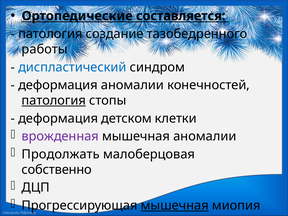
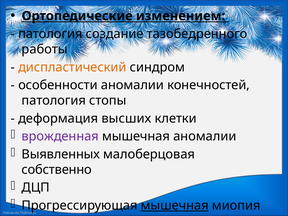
составляется: составляется -> изменением
диспластический colour: blue -> orange
деформация at (58, 85): деформация -> особенности
патология at (54, 100) underline: present -> none
детском: детском -> высших
Продолжать: Продолжать -> Выявленных
